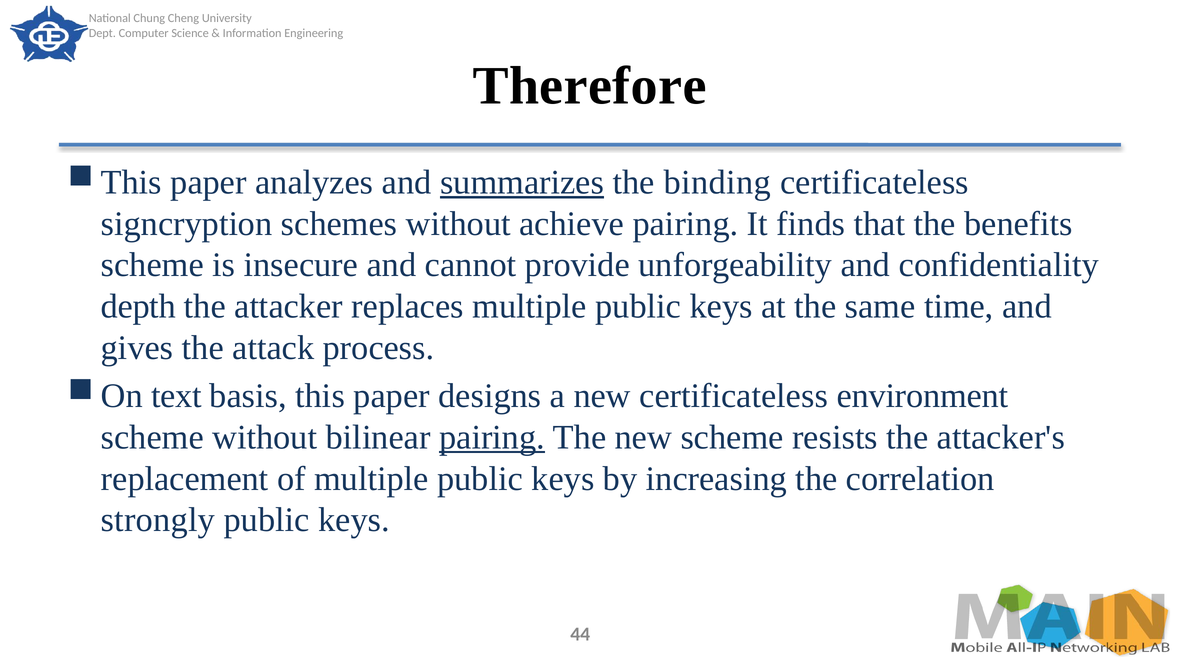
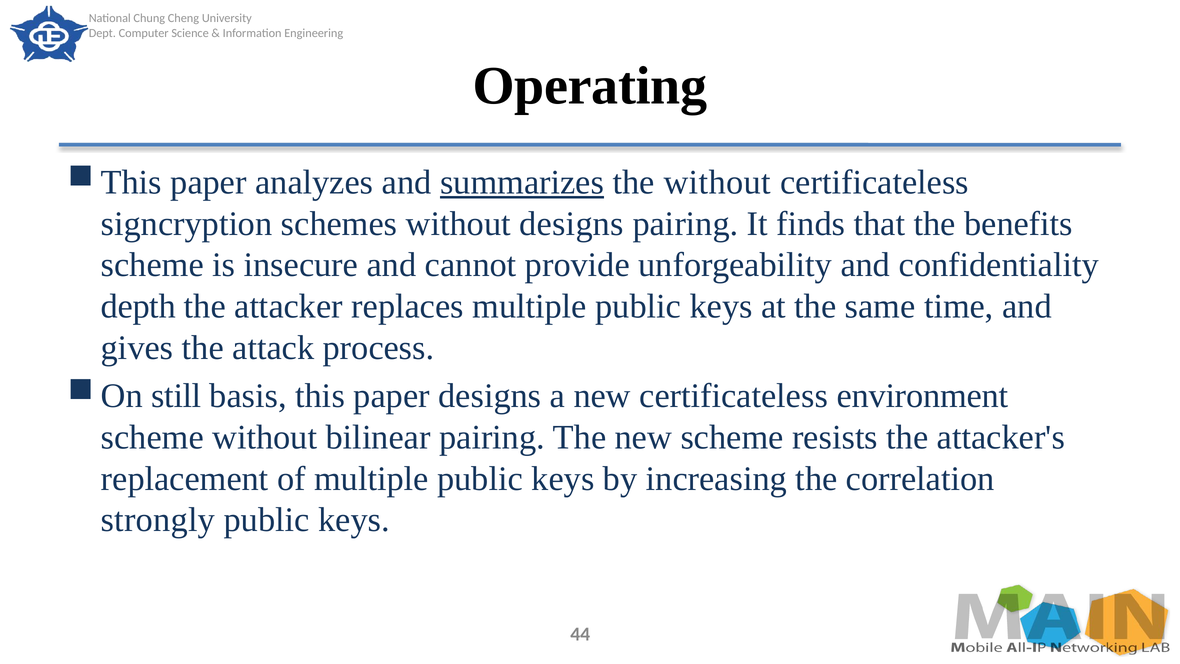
Therefore: Therefore -> Operating
the binding: binding -> without
without achieve: achieve -> designs
text: text -> still
pairing at (492, 437) underline: present -> none
